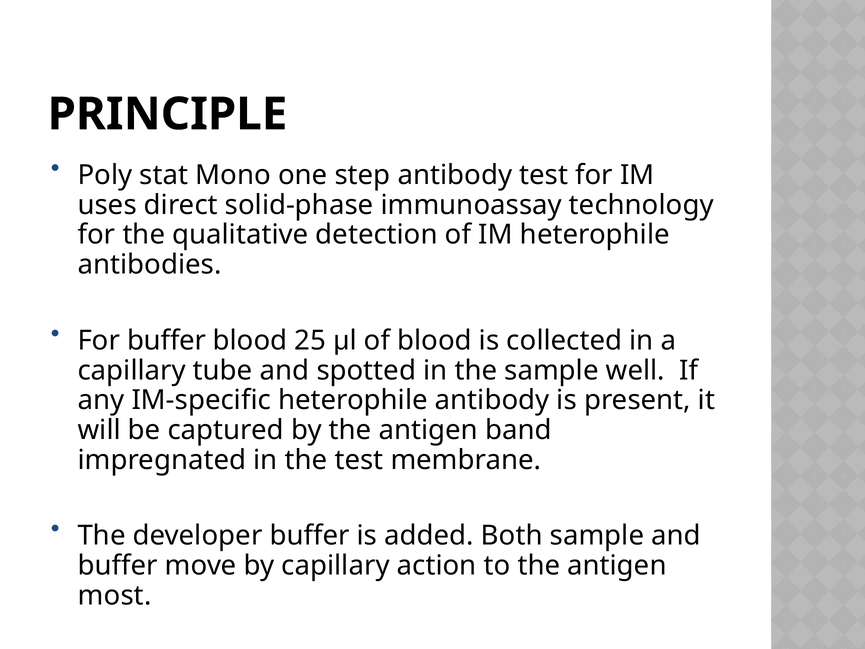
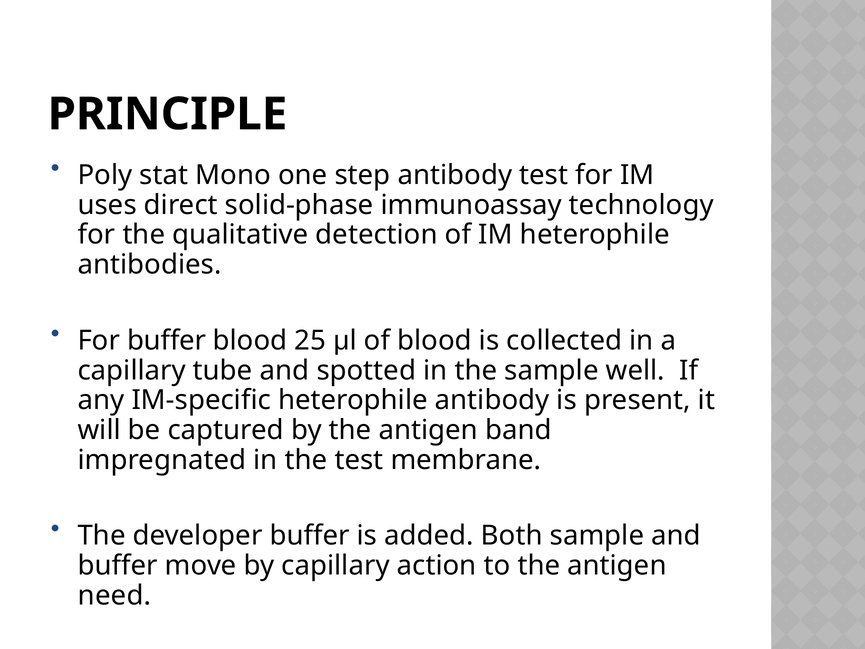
most: most -> need
